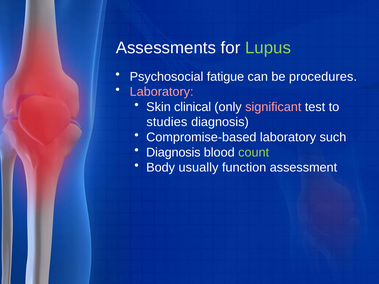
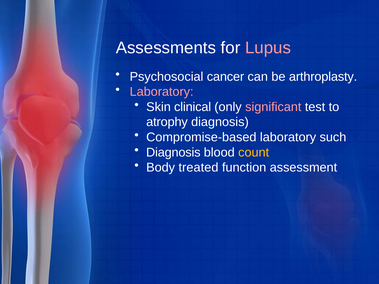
Lupus colour: light green -> pink
fatigue: fatigue -> cancer
procedures: procedures -> arthroplasty
studies: studies -> atrophy
count colour: light green -> yellow
usually: usually -> treated
